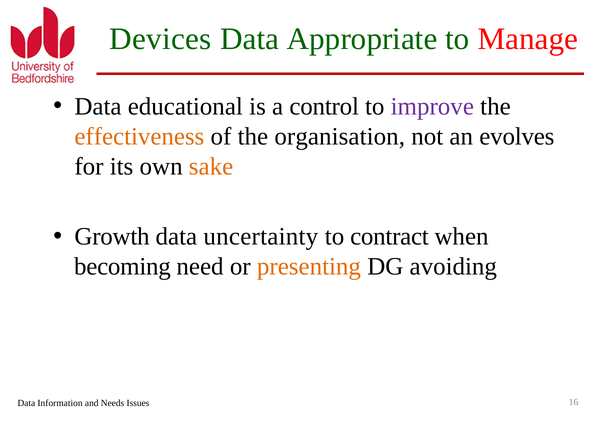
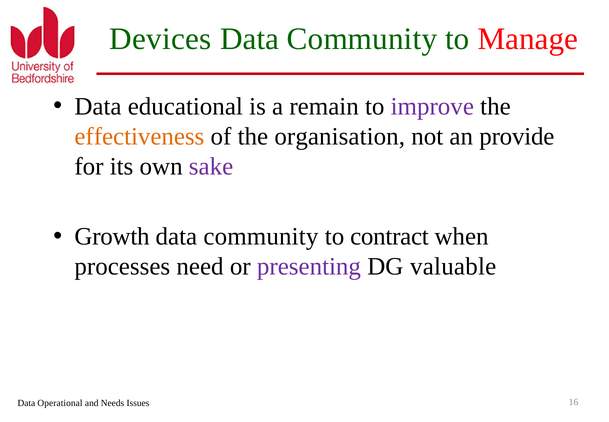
Appropriate at (362, 39): Appropriate -> Community
control: control -> remain
evolves: evolves -> provide
sake colour: orange -> purple
uncertainty at (261, 236): uncertainty -> community
becoming: becoming -> processes
presenting colour: orange -> purple
avoiding: avoiding -> valuable
Information: Information -> Operational
